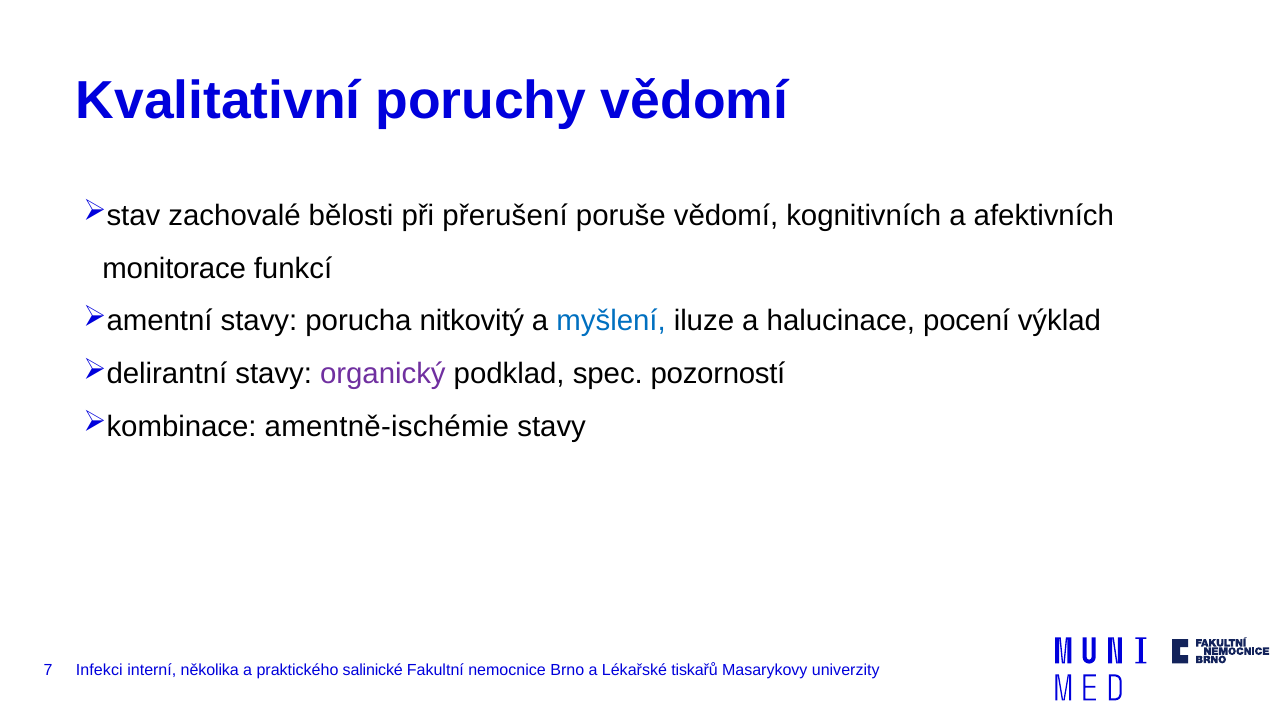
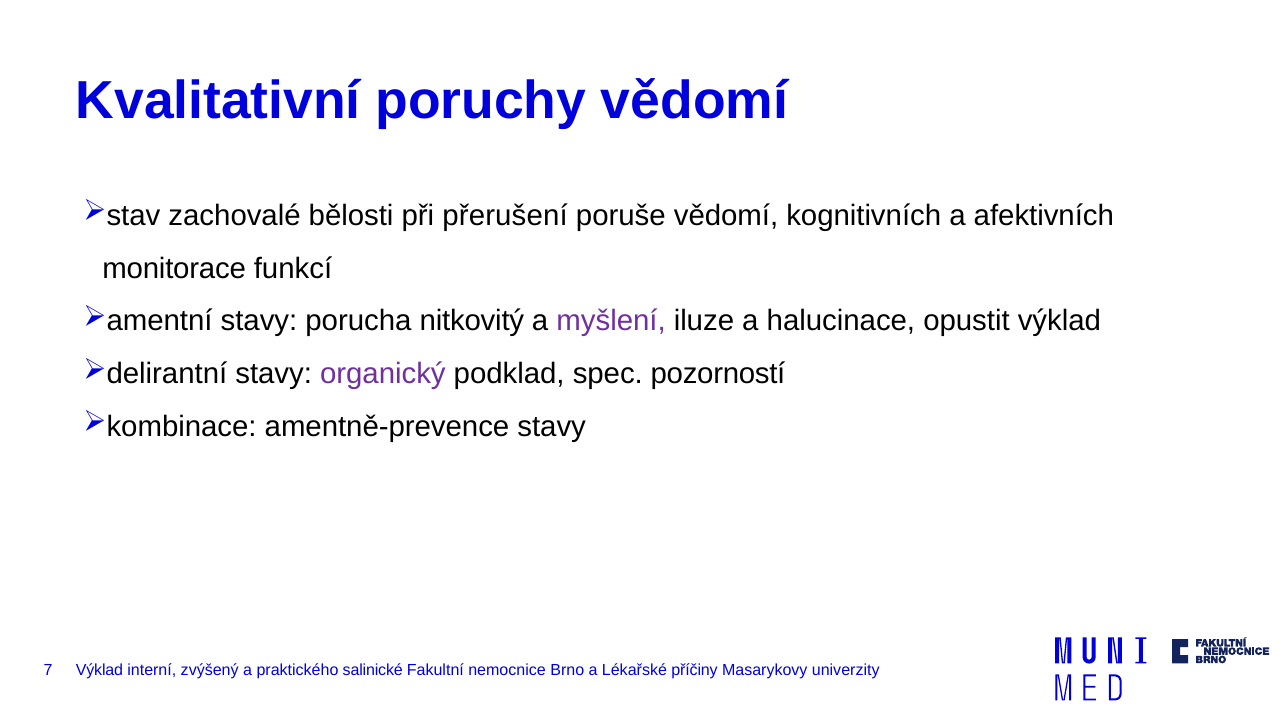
myšlení colour: blue -> purple
pocení: pocení -> opustit
amentně-ischémie: amentně-ischémie -> amentně-prevence
Infekci at (99, 670): Infekci -> Výklad
několika: několika -> zvýšený
tiskařů: tiskařů -> příčiny
